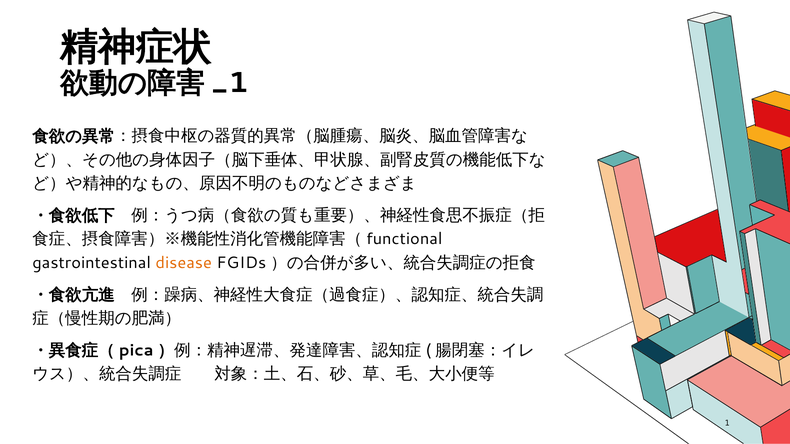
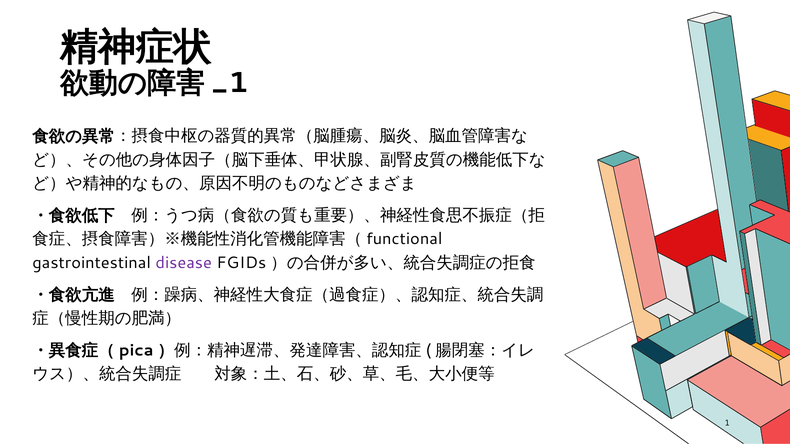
disease colour: orange -> purple
